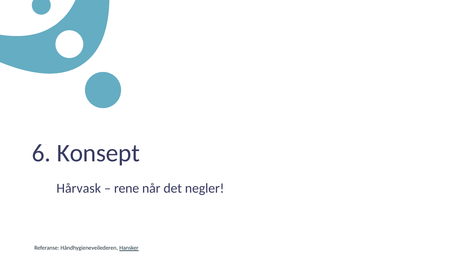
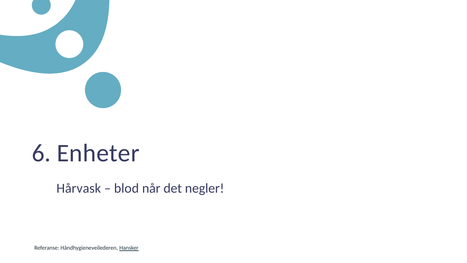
Konsept: Konsept -> Enheter
rene: rene -> blod
